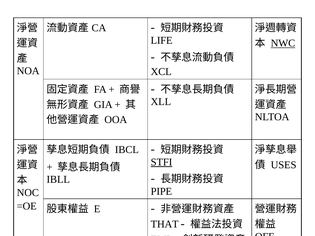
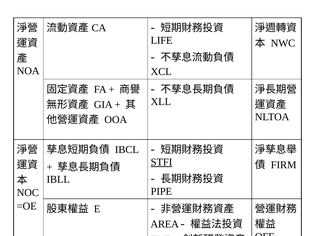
NWC underline: present -> none
USES: USES -> FIRM
THAT: THAT -> AREA
